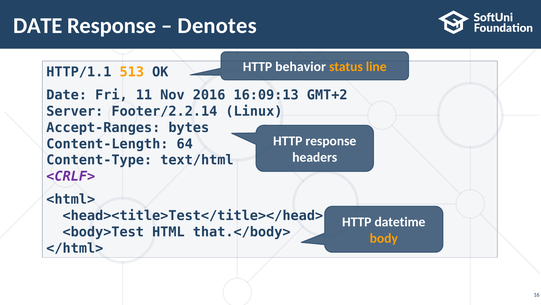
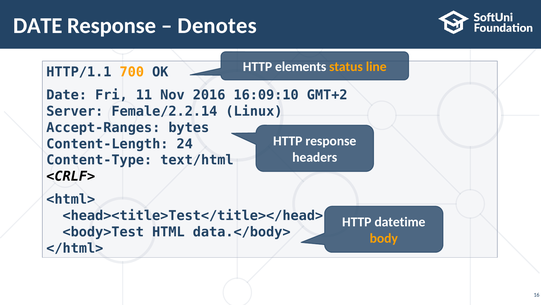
behavior: behavior -> elements
513: 513 -> 700
16:09:13: 16:09:13 -> 16:09:10
Footer/2.2.14: Footer/2.2.14 -> Female/2.2.14
64: 64 -> 24
<CRLF> colour: purple -> black
that.</body>: that.</body> -> data.</body>
